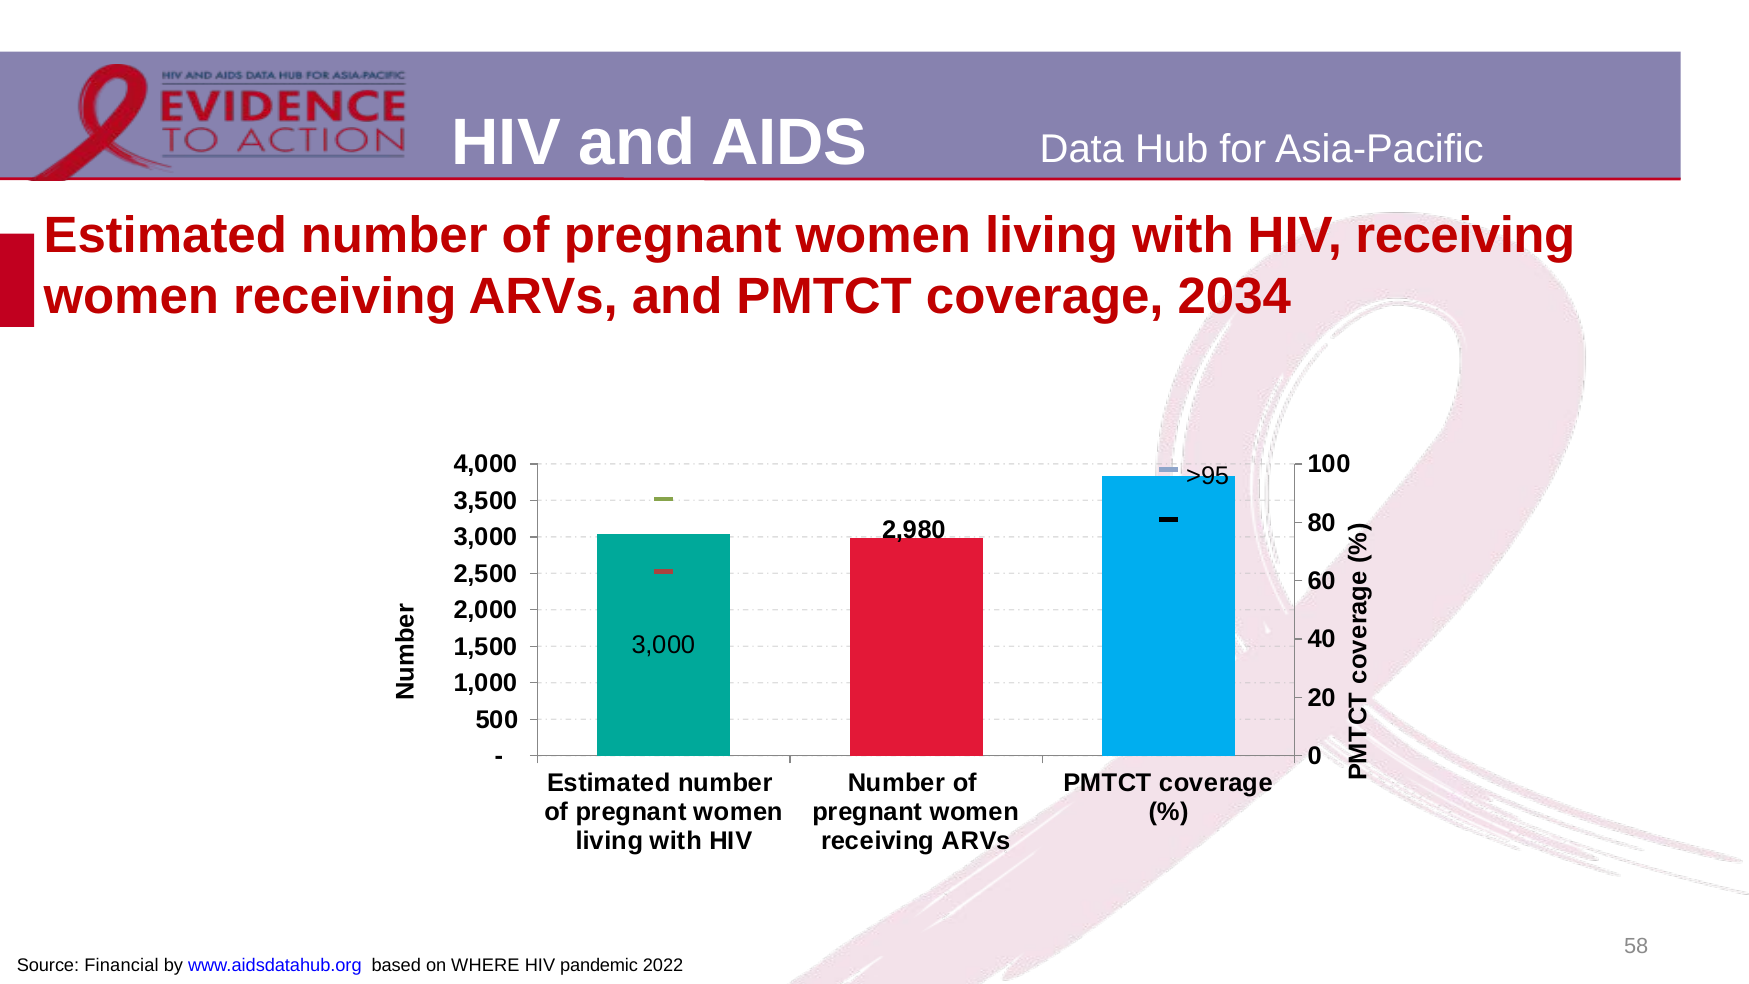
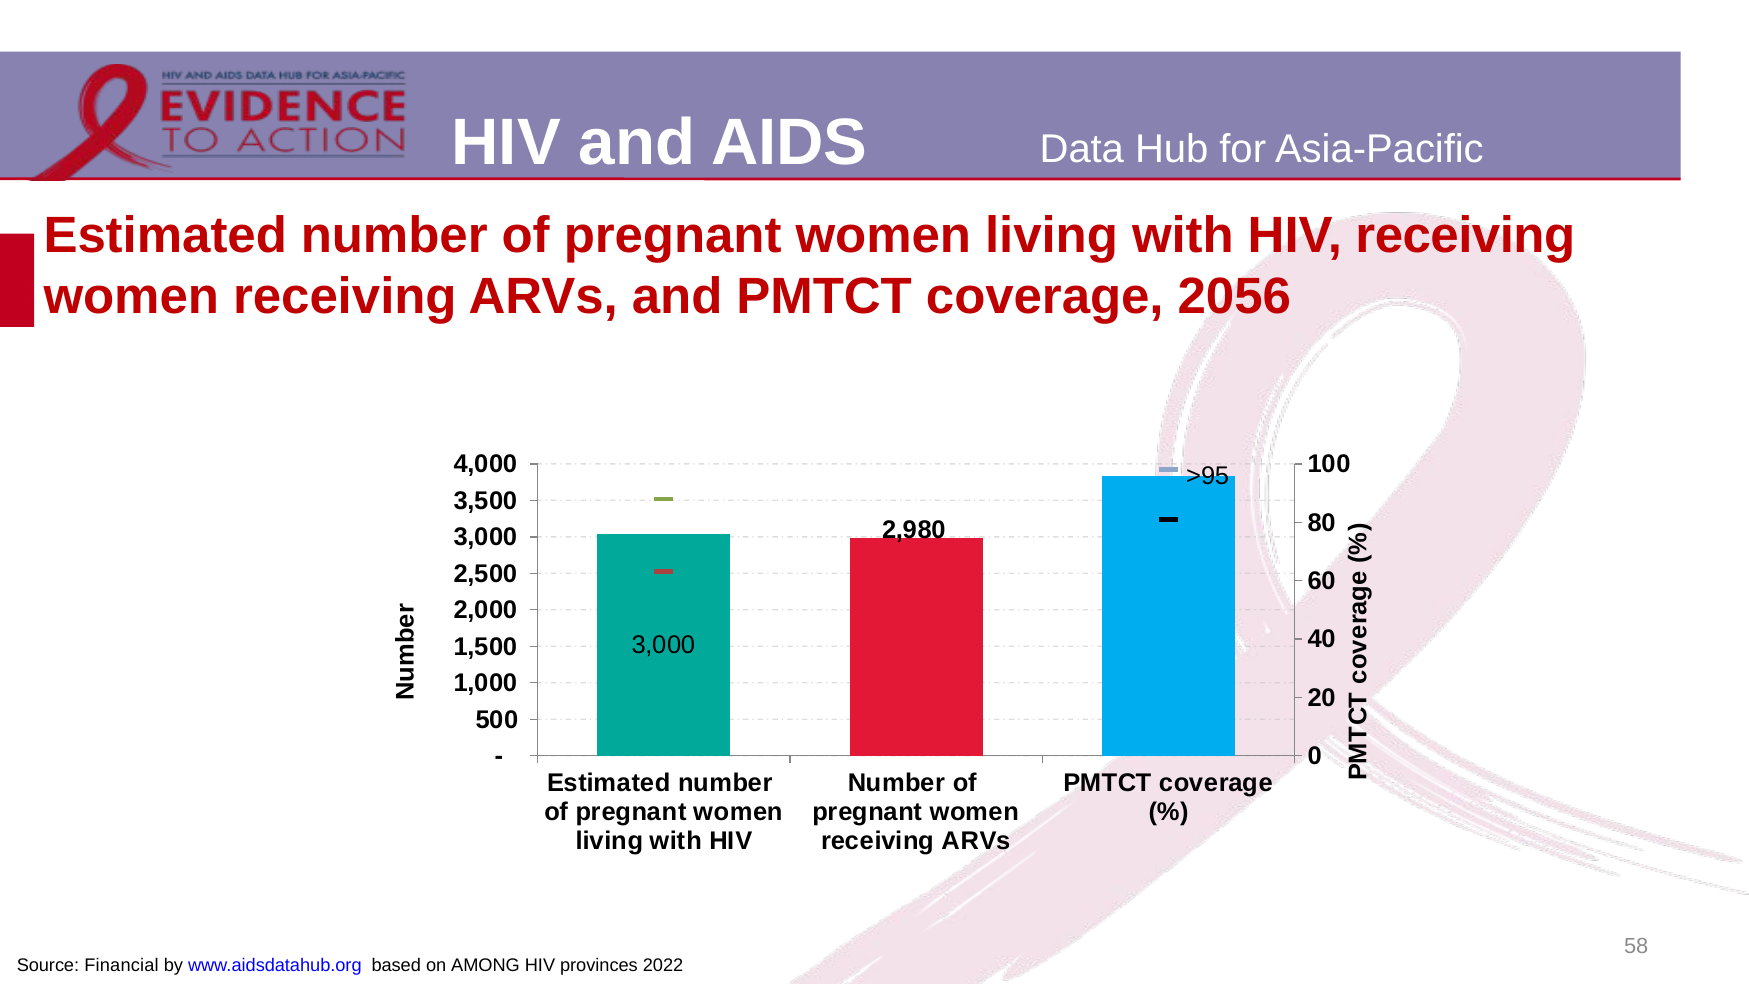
2034: 2034 -> 2056
WHERE: WHERE -> AMONG
pandemic: pandemic -> provinces
